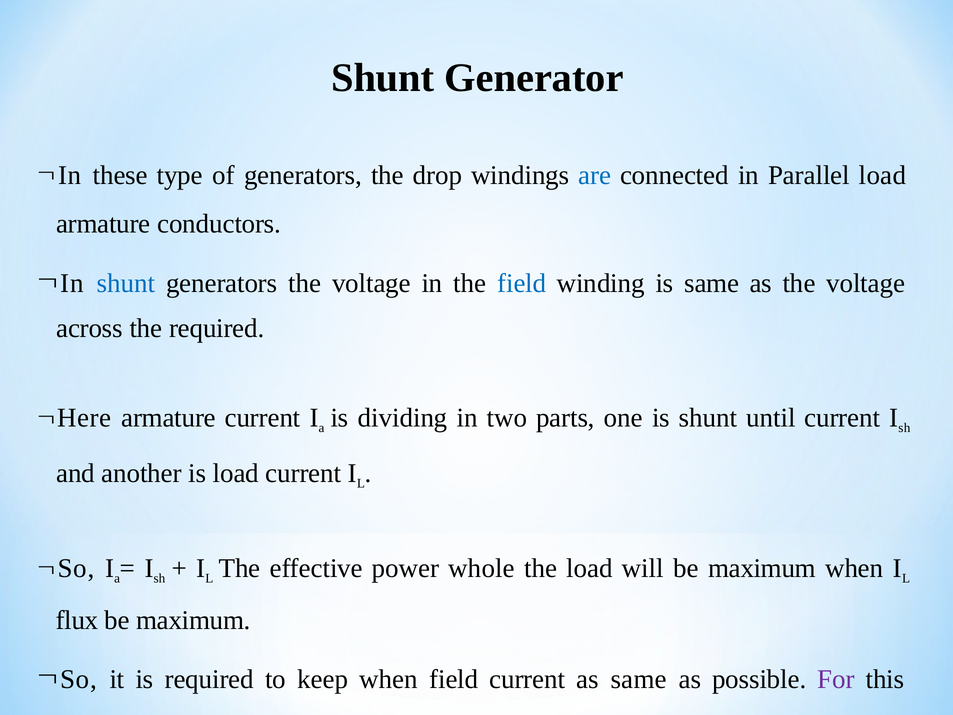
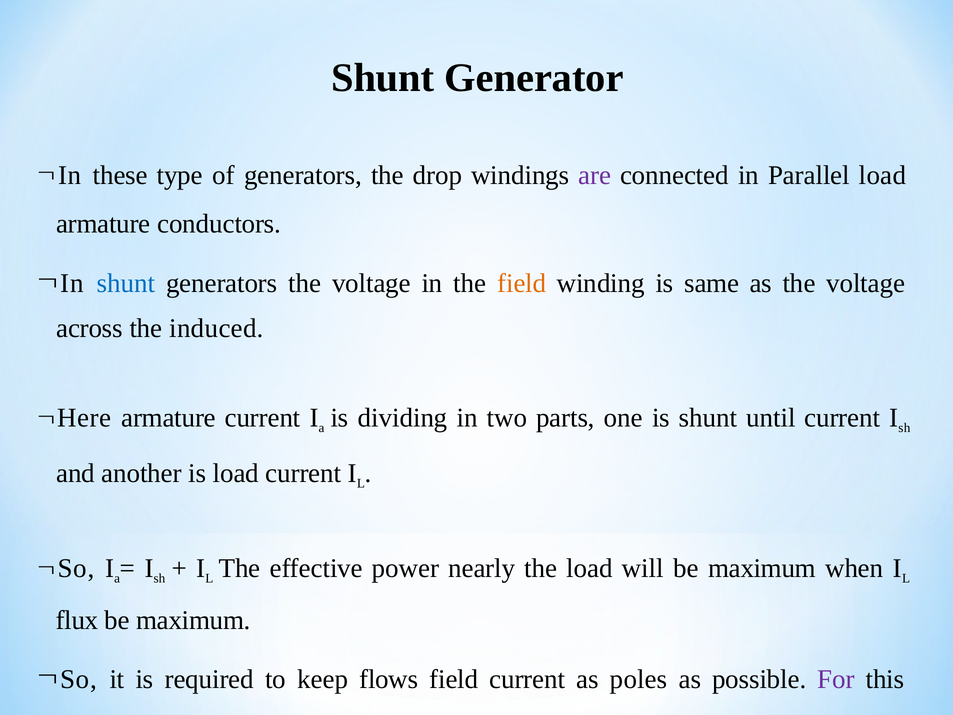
are at (595, 175) colour: blue -> purple
field at (522, 283) colour: blue -> orange
the required: required -> induced
whole: whole -> nearly
keep when: when -> flows
as same: same -> poles
